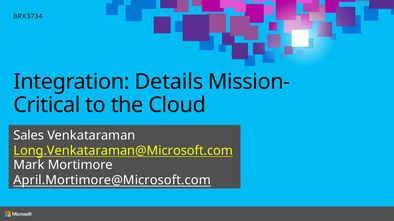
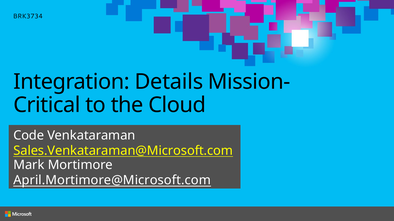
Sales: Sales -> Code
Long.Venkataraman@Microsoft.com: Long.Venkataraman@Microsoft.com -> Sales.Venkataraman@Microsoft.com
